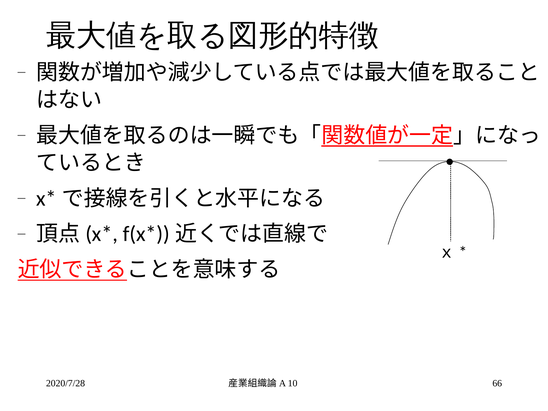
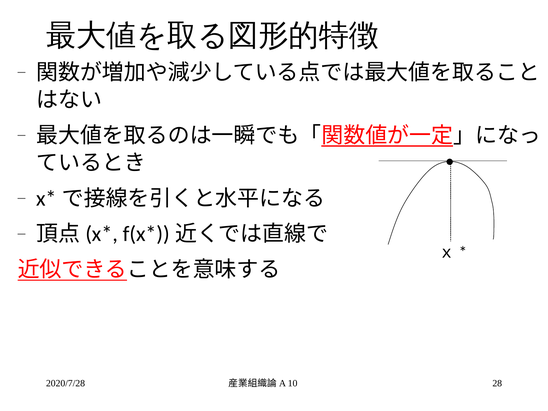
66: 66 -> 28
